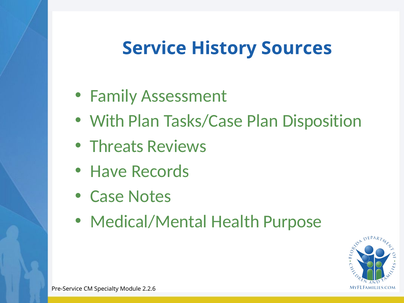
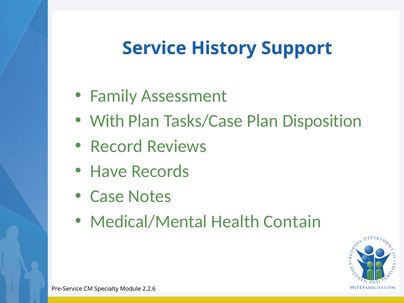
Sources: Sources -> Support
Threats: Threats -> Record
Purpose: Purpose -> Contain
